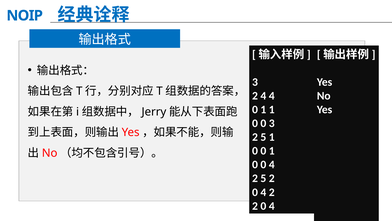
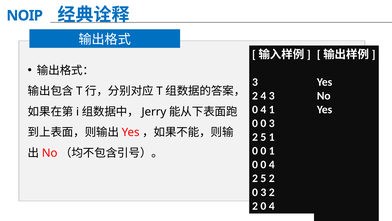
4 4: 4 -> 3
1 at (263, 109): 1 -> 4
4 at (263, 192): 4 -> 3
